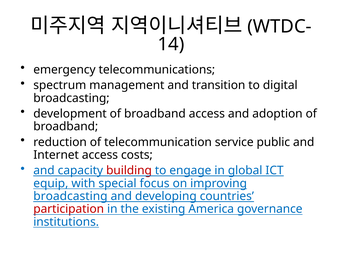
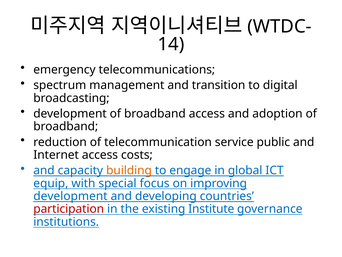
building colour: red -> orange
broadcasting at (70, 196): broadcasting -> development
America: America -> Institute
